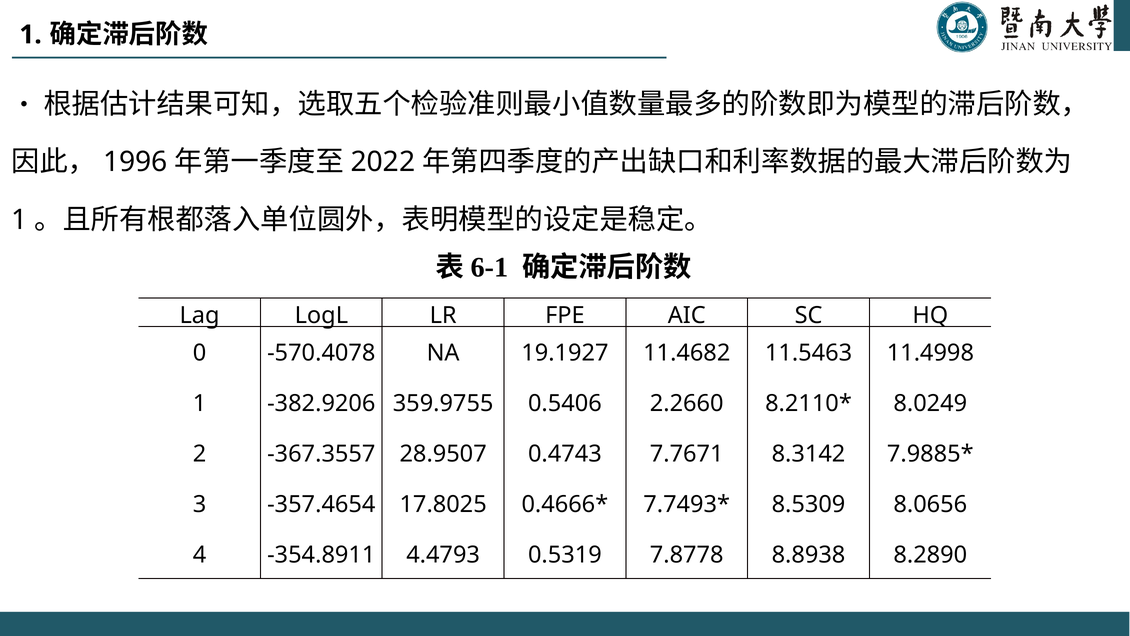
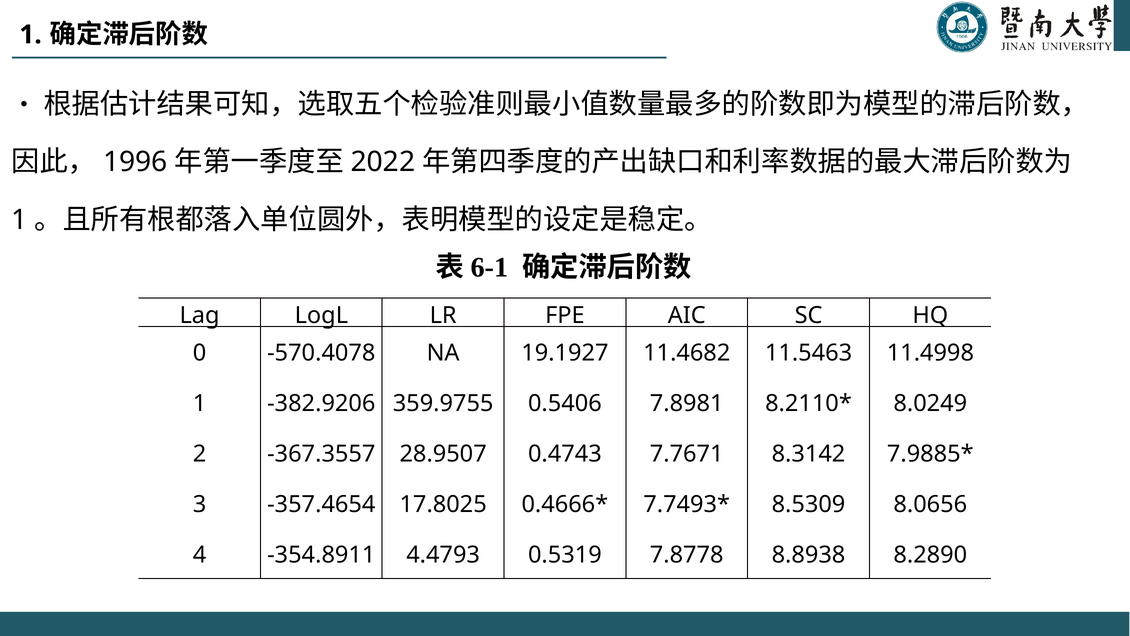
2.2660: 2.2660 -> 7.8981
